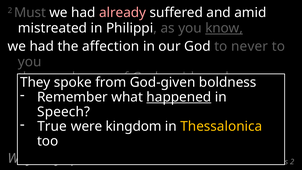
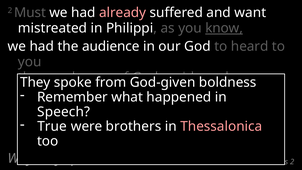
and amid: amid -> want
affection: affection -> audience
never: never -> heard
happened underline: present -> none
kingdom: kingdom -> brothers
Thessalonica colour: yellow -> pink
